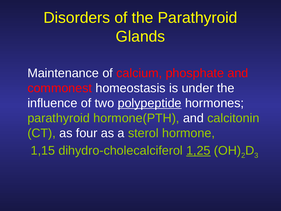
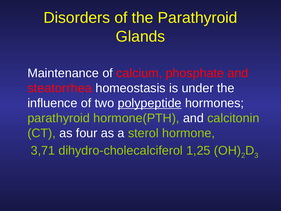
commonest: commonest -> steatorrhea
1,15: 1,15 -> 3,71
1,25 underline: present -> none
